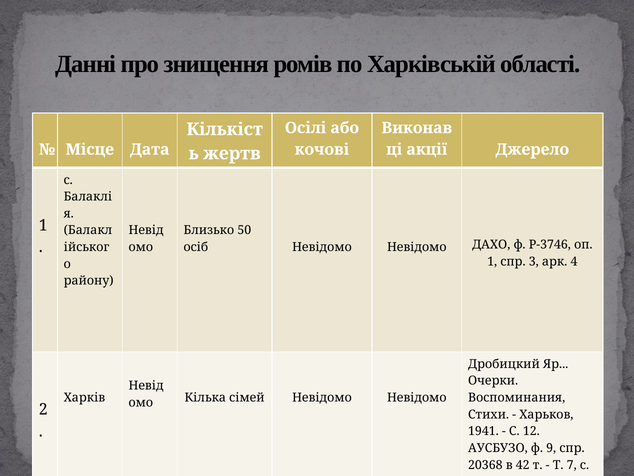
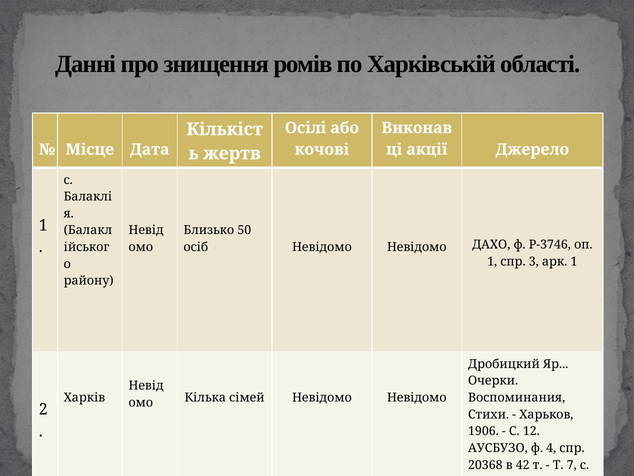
арк 4: 4 -> 1
1941: 1941 -> 1906
9: 9 -> 4
